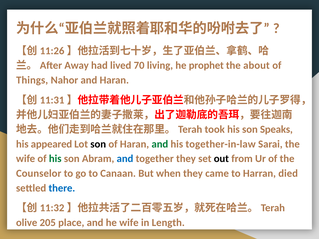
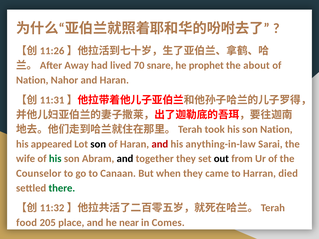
living: living -> snare
Things at (32, 80): Things -> Nation
son Speaks: Speaks -> Nation
and at (160, 144) colour: green -> red
together-in-law: together-in-law -> anything-in-law
and at (125, 159) colour: blue -> black
there colour: blue -> green
olive: olive -> food
he wife: wife -> near
Length: Length -> Comes
